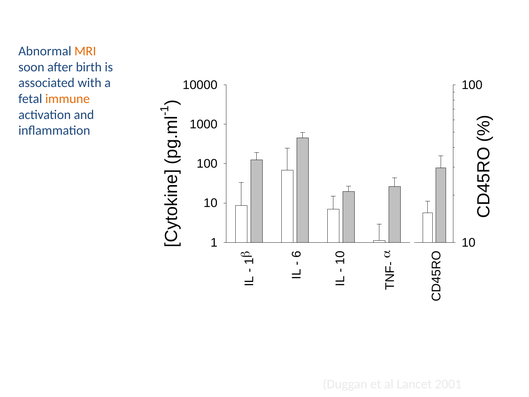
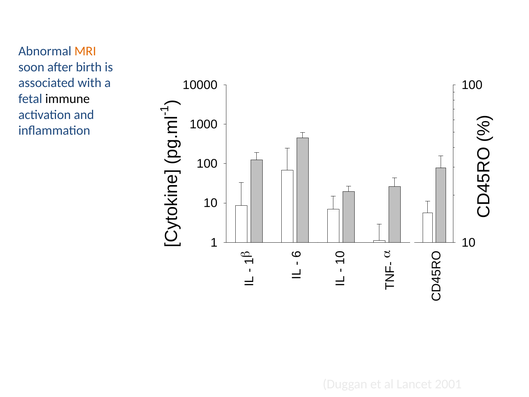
immune colour: orange -> black
